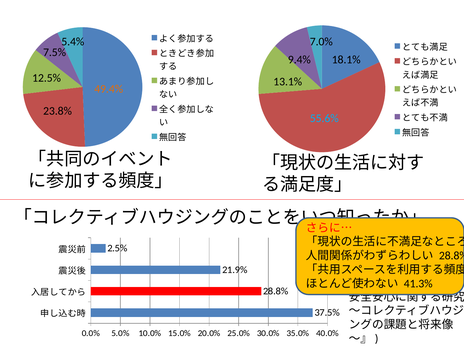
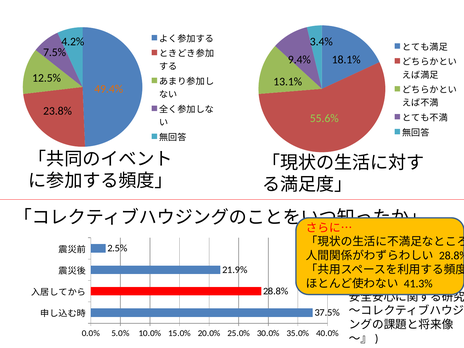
5.4%: 5.4% -> 4.2%
7.0%: 7.0% -> 3.4%
55.6% colour: light blue -> light green
